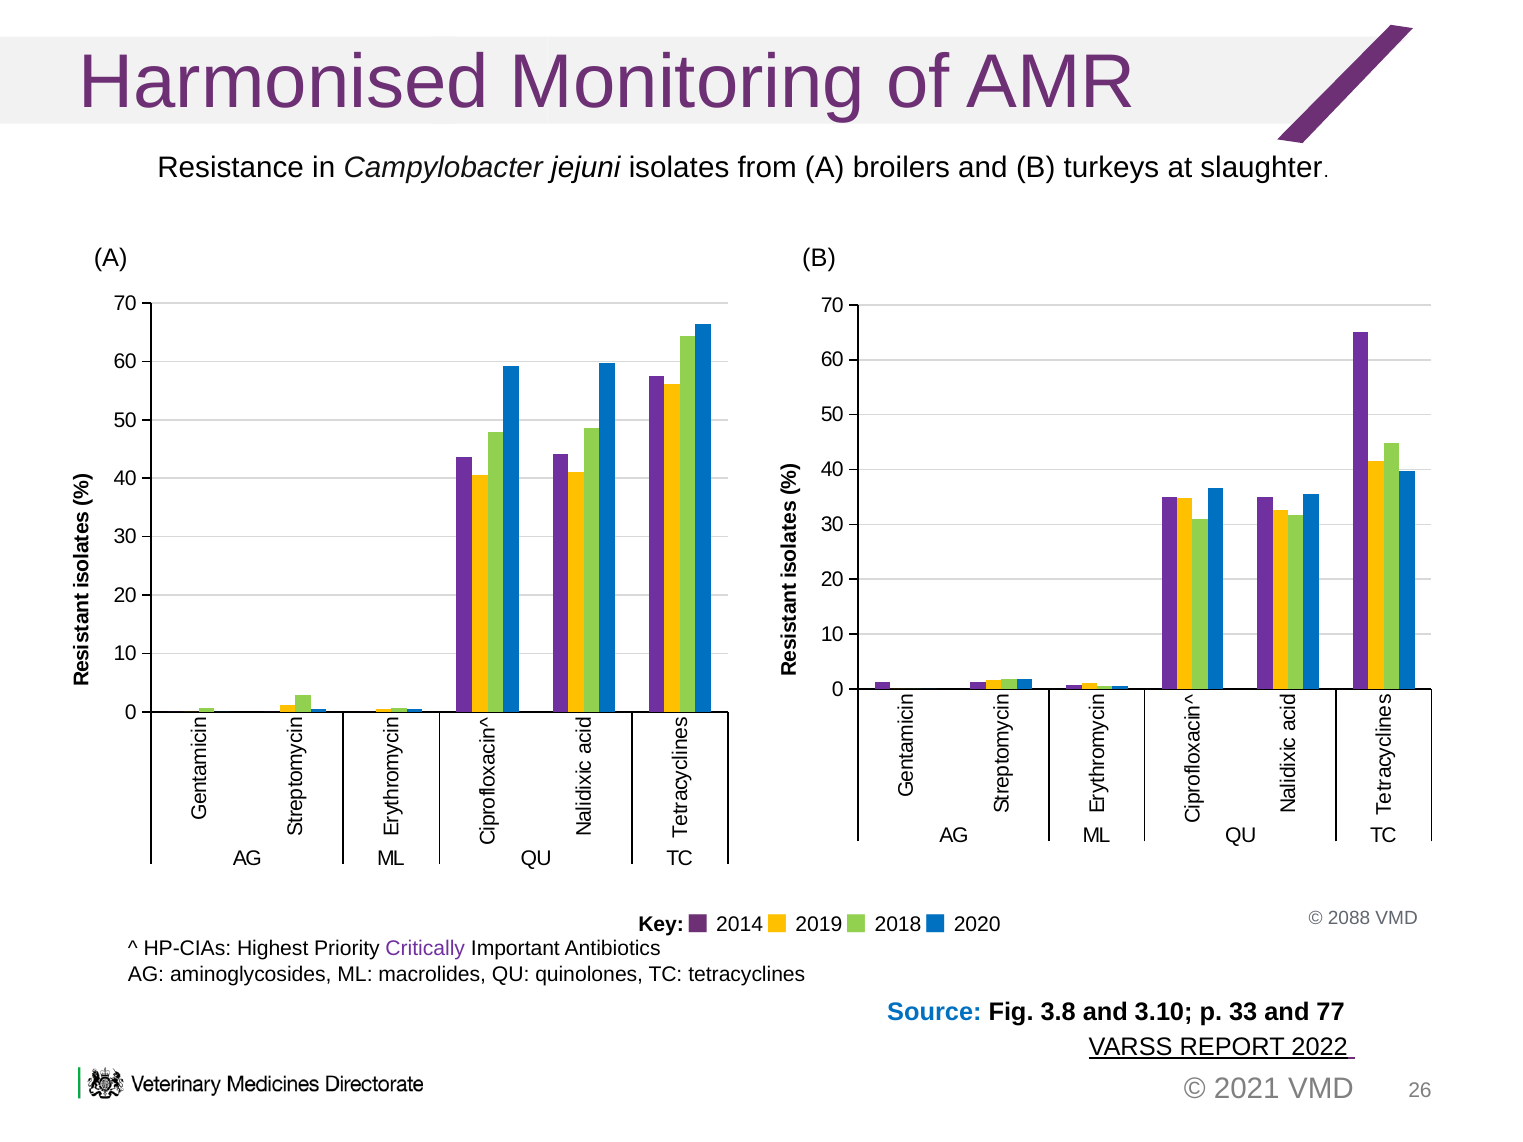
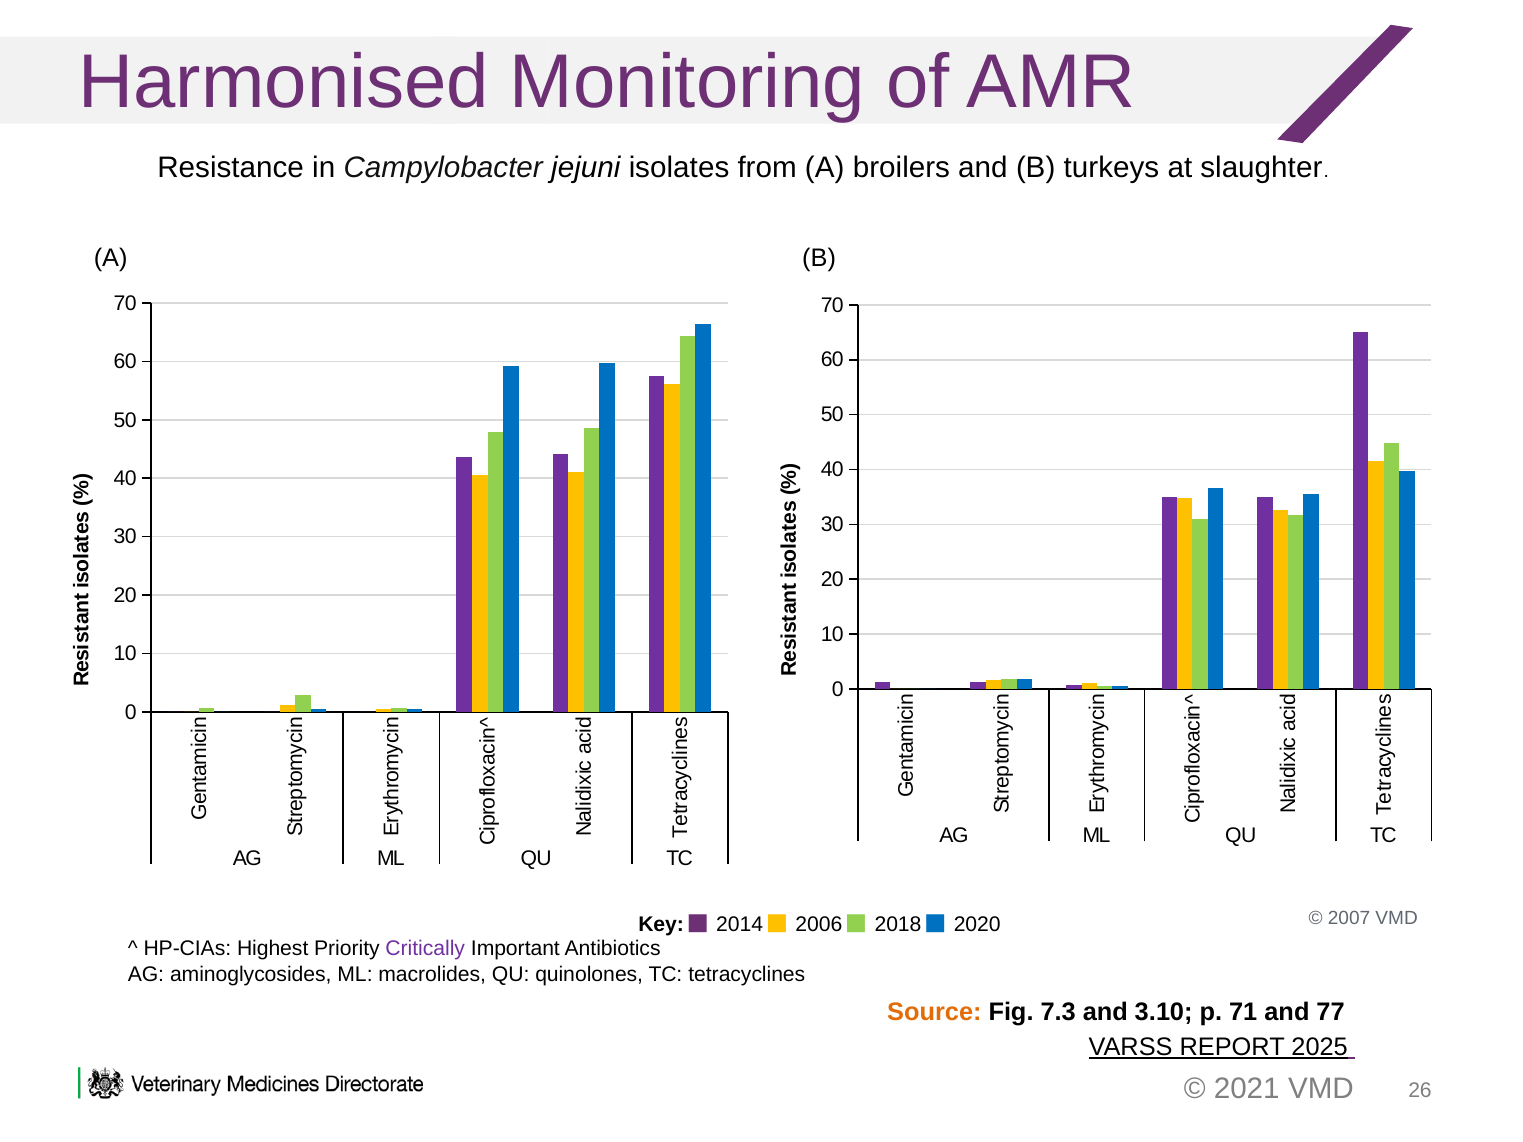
2088: 2088 -> 2007
2019: 2019 -> 2006
Source colour: blue -> orange
3.8: 3.8 -> 7.3
33: 33 -> 71
2022: 2022 -> 2025
